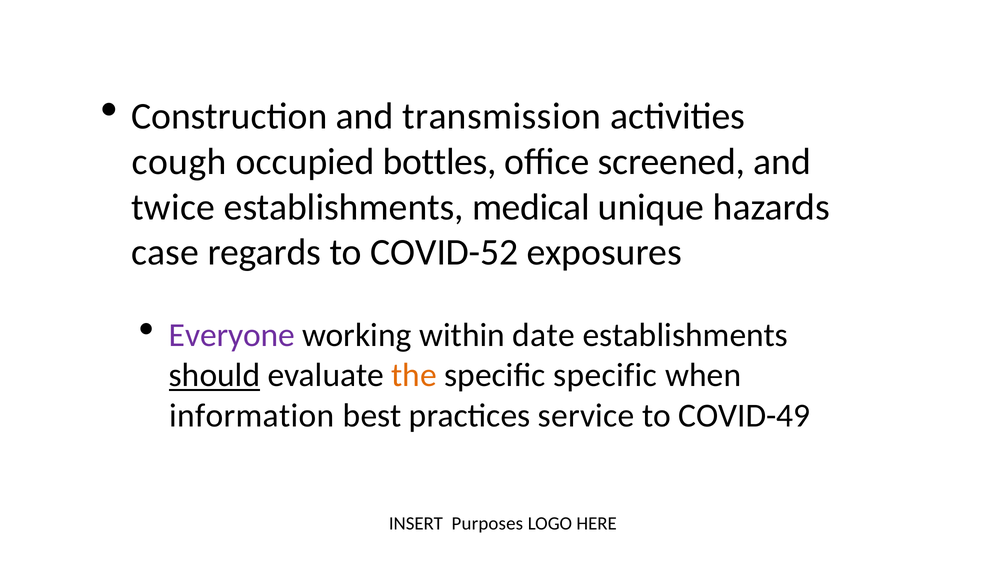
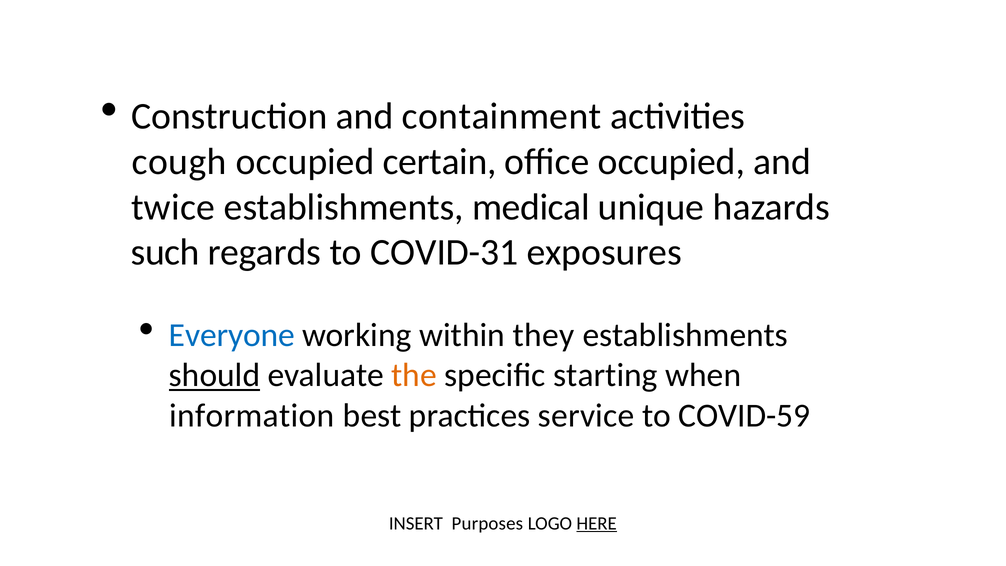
transmission: transmission -> containment
bottles: bottles -> certain
office screened: screened -> occupied
case: case -> such
COVID-52: COVID-52 -> COVID-31
Everyone colour: purple -> blue
date: date -> they
specific specific: specific -> starting
COVID-49: COVID-49 -> COVID-59
HERE underline: none -> present
